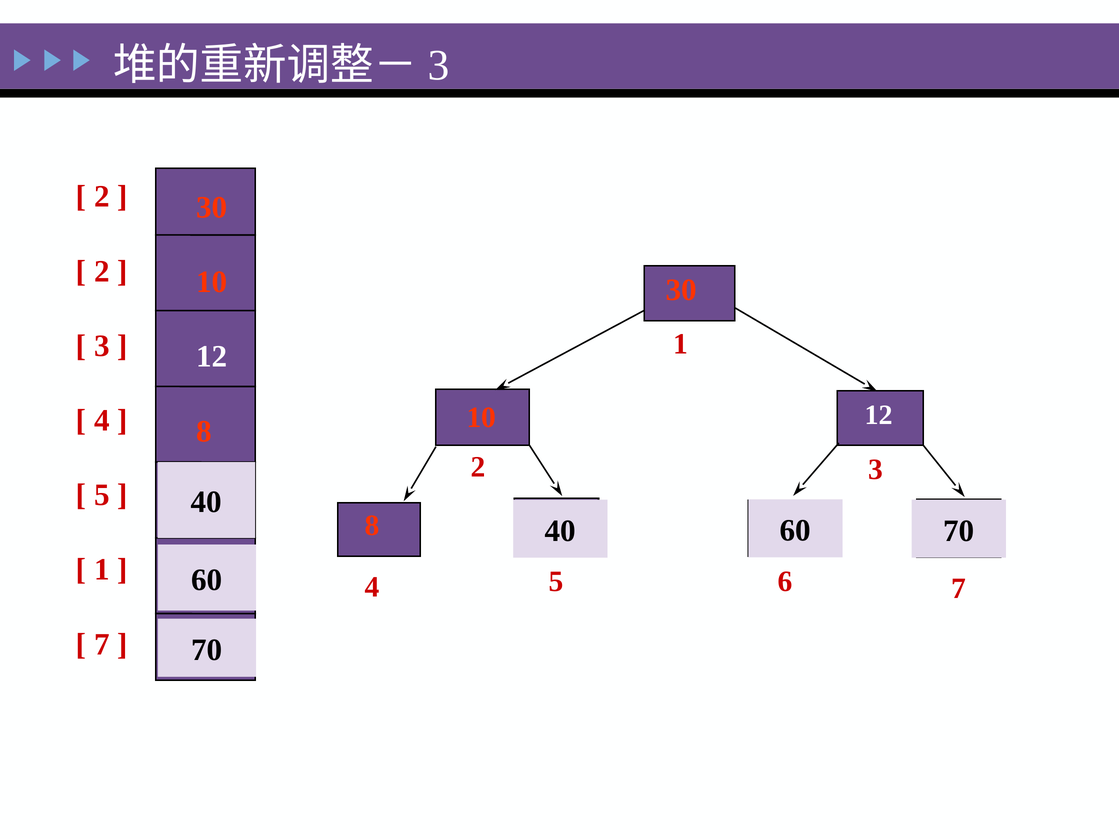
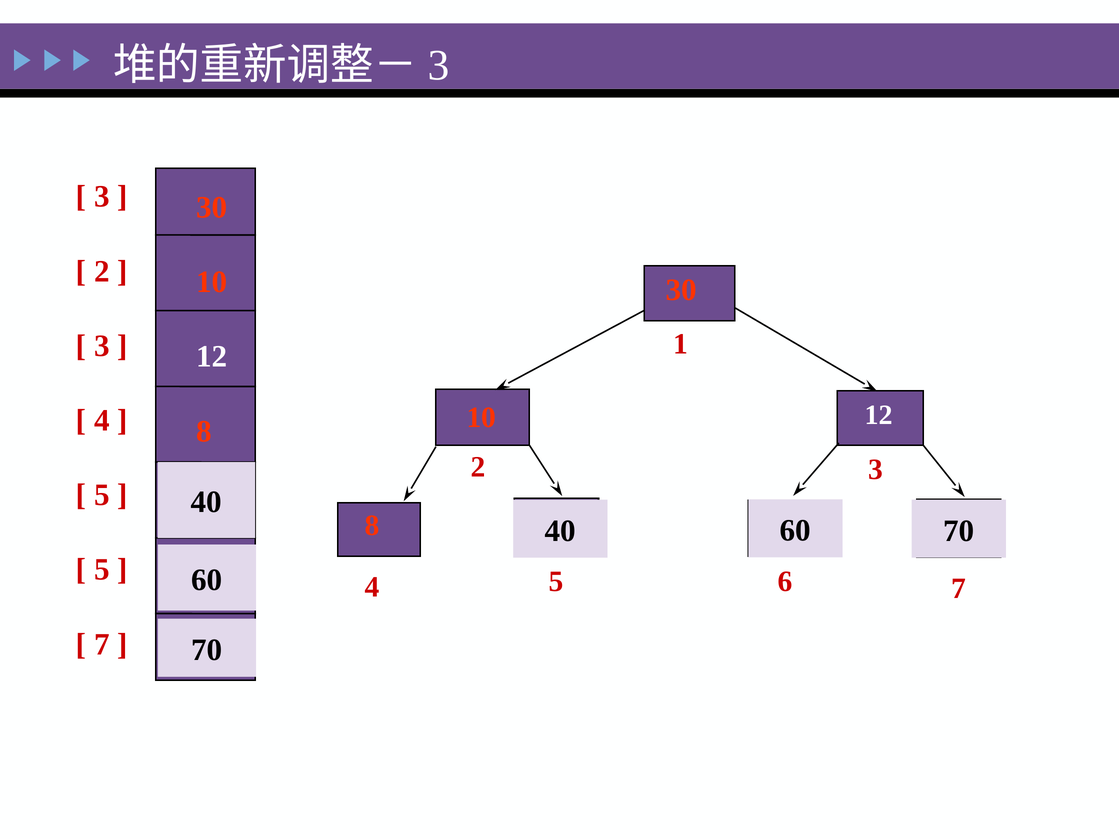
2 at (102, 197): 2 -> 3
1 at (102, 570): 1 -> 5
